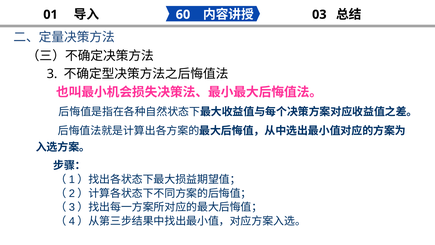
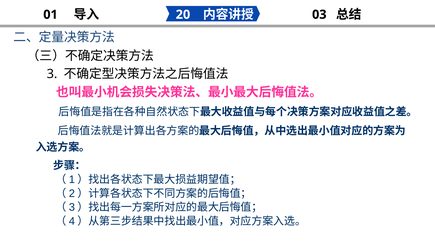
60: 60 -> 20
